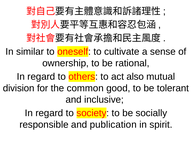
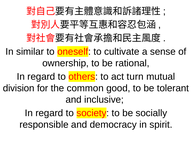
also: also -> turn
publication: publication -> democracy
